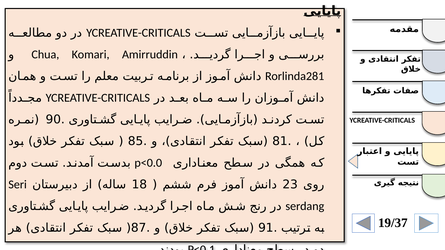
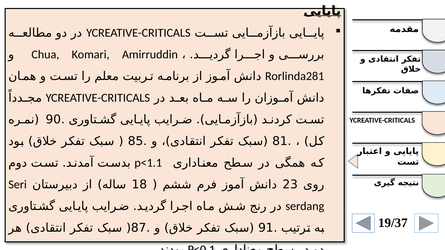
p<0.0: p<0.0 -> p<1.1
